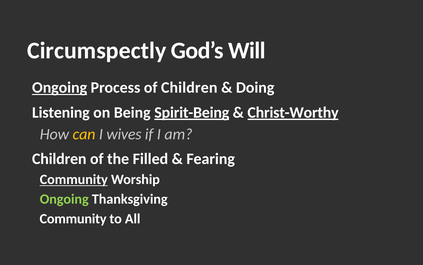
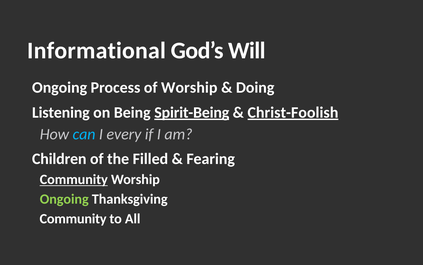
Circumspectly: Circumspectly -> Informational
Ongoing at (60, 87) underline: present -> none
of Children: Children -> Worship
Christ-Worthy: Christ-Worthy -> Christ-Foolish
can colour: yellow -> light blue
wives: wives -> every
